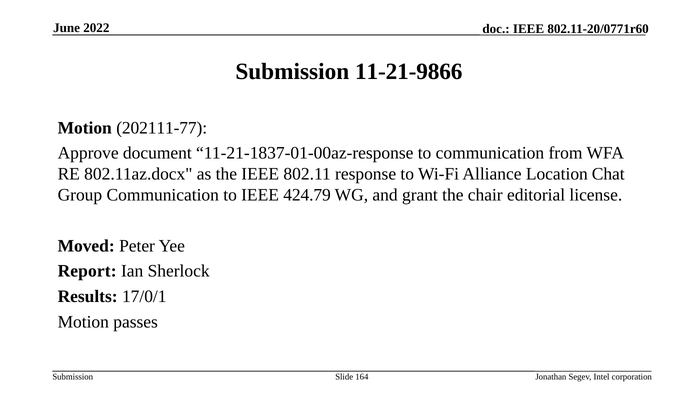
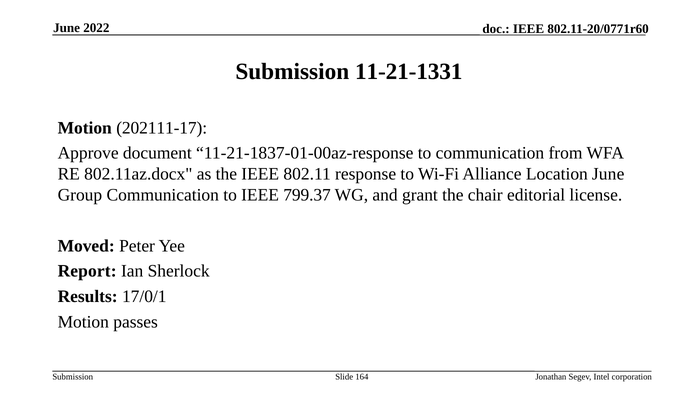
11-21-9866: 11-21-9866 -> 11-21-1331
202111-77: 202111-77 -> 202111-17
Location Chat: Chat -> June
424.79: 424.79 -> 799.37
